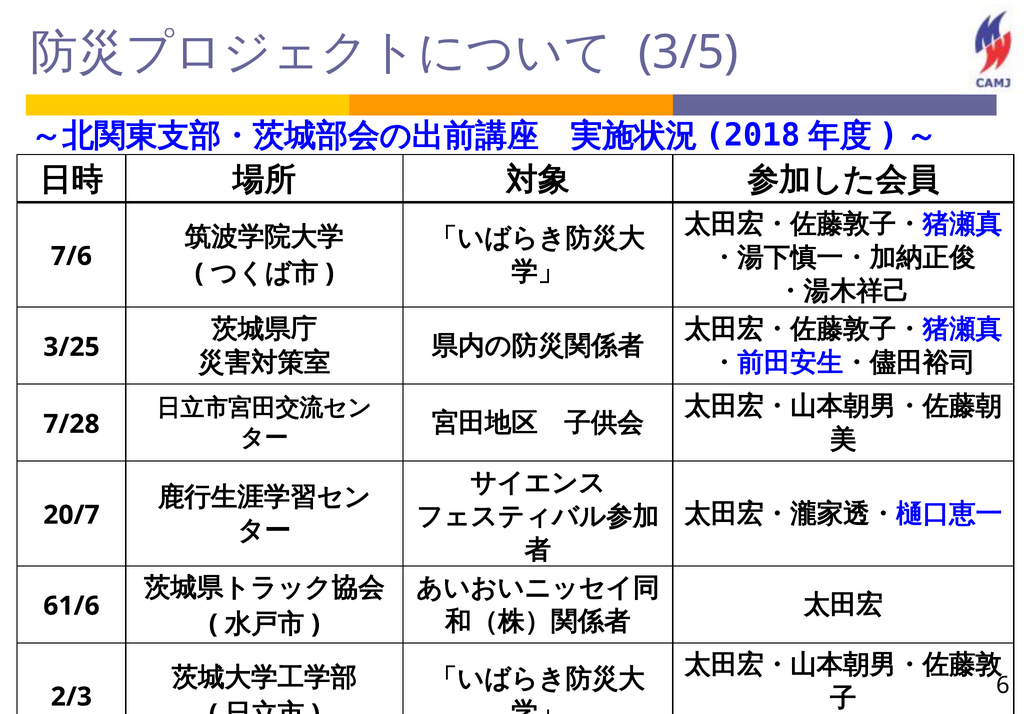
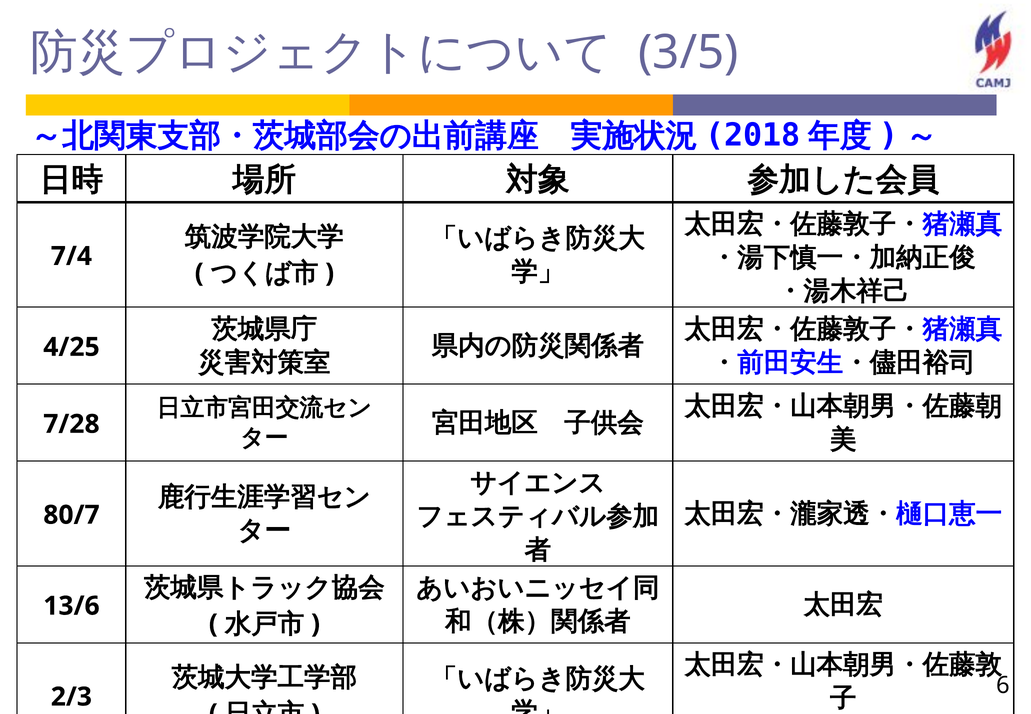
7/6: 7/6 -> 7/4
3/25: 3/25 -> 4/25
20/7: 20/7 -> 80/7
61/6: 61/6 -> 13/6
